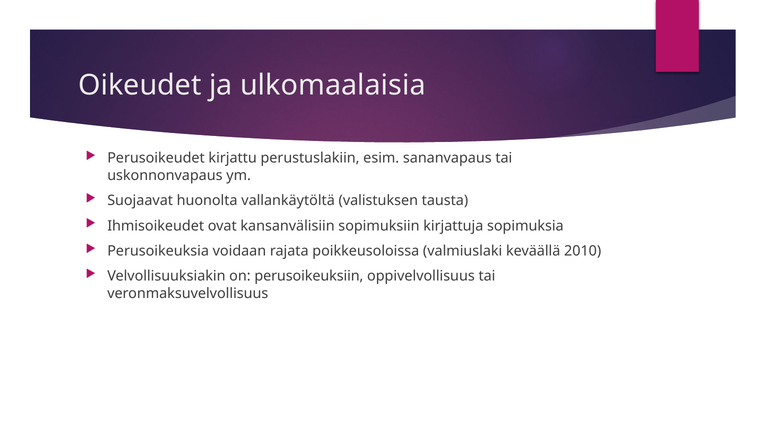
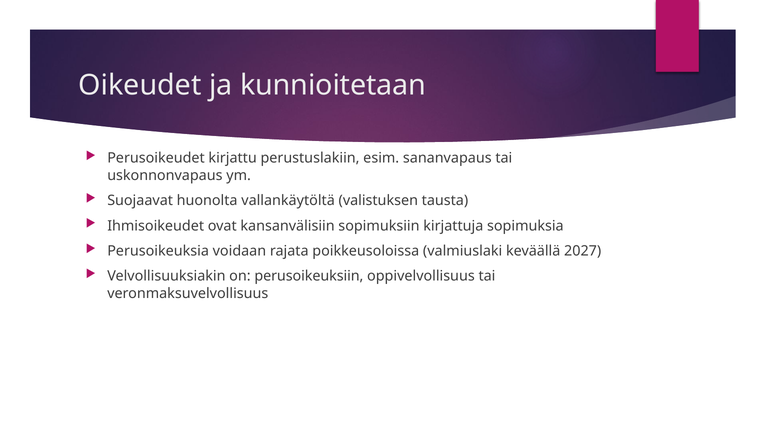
ulkomaalaisia: ulkomaalaisia -> kunnioitetaan
2010: 2010 -> 2027
